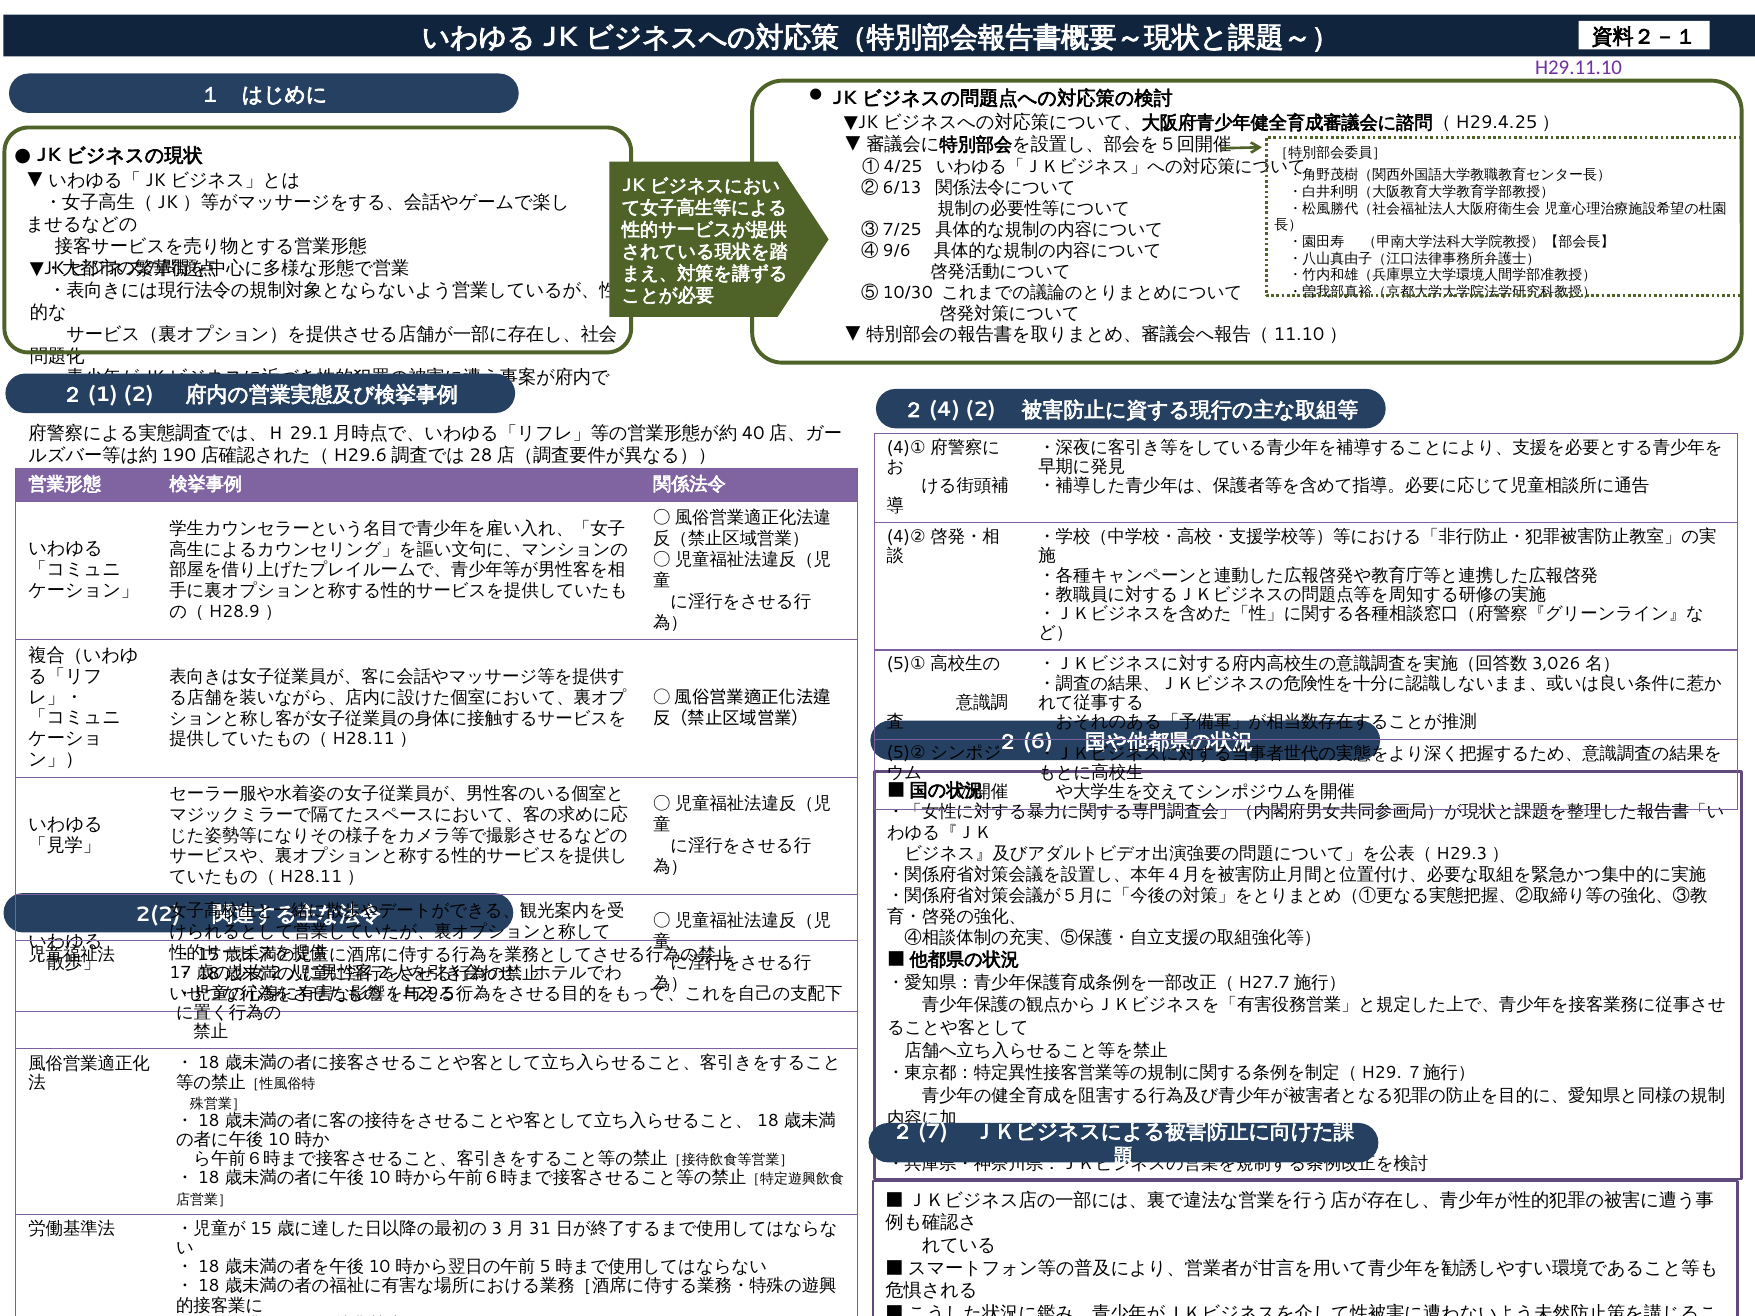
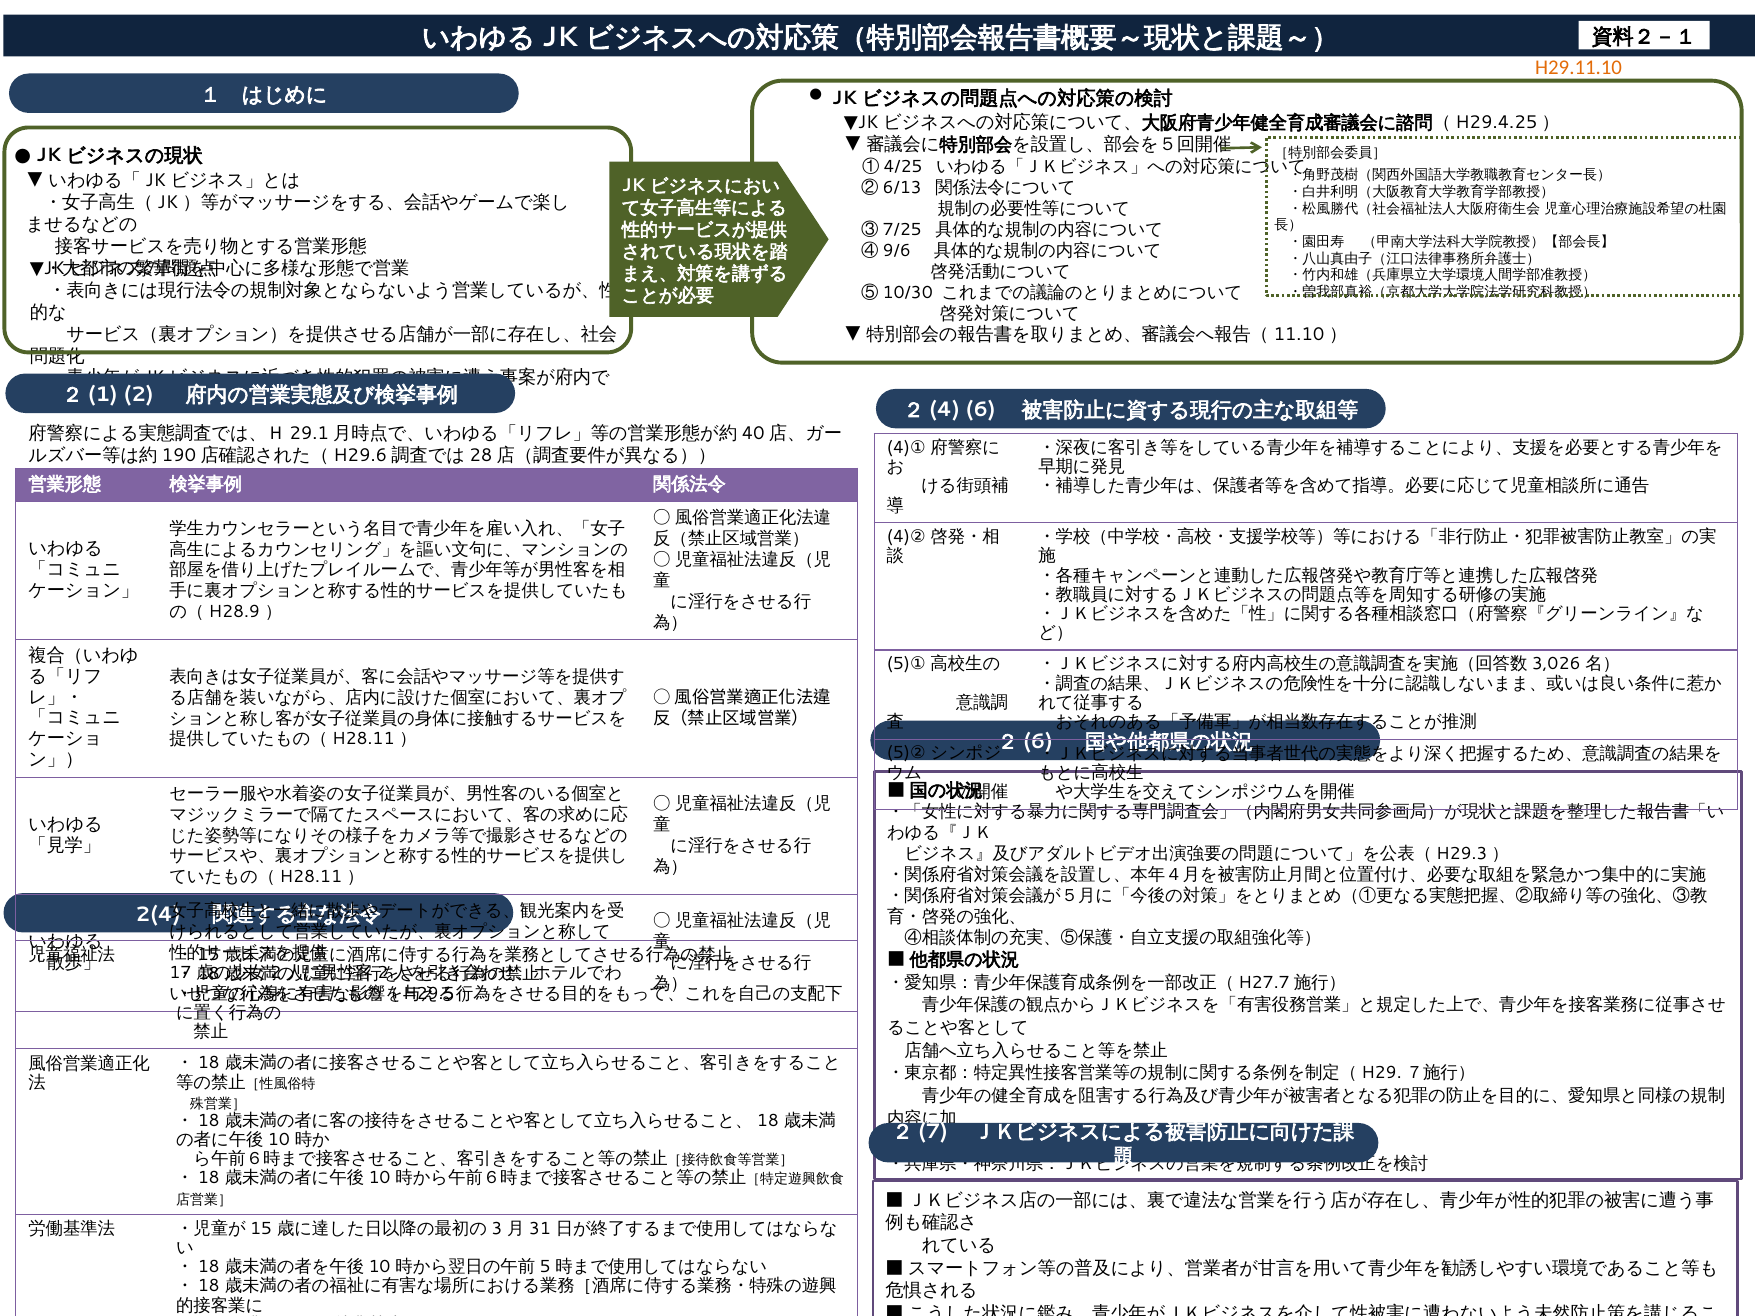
H29.11.10 colour: purple -> orange
２(4 2: 2 -> 6
2(2: 2(2 -> 2(4
